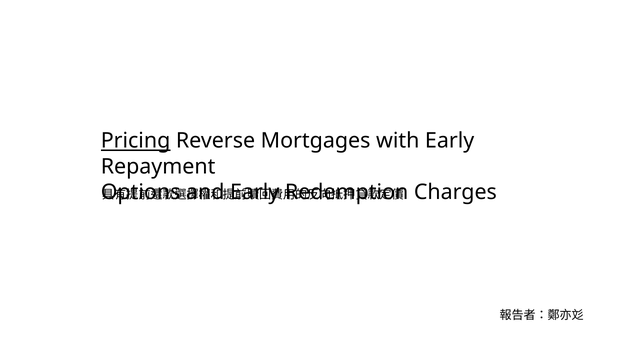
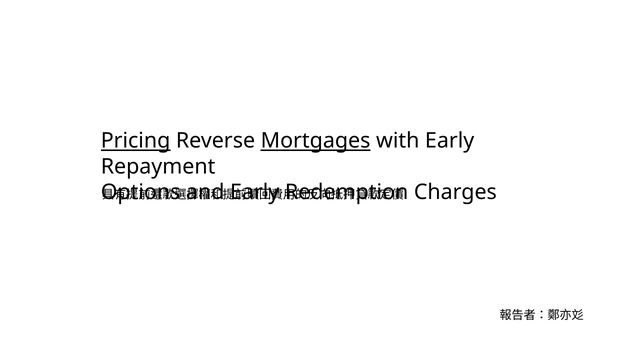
Mortgages underline: none -> present
